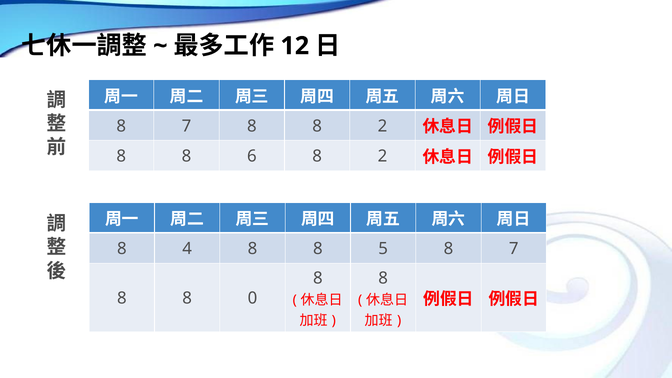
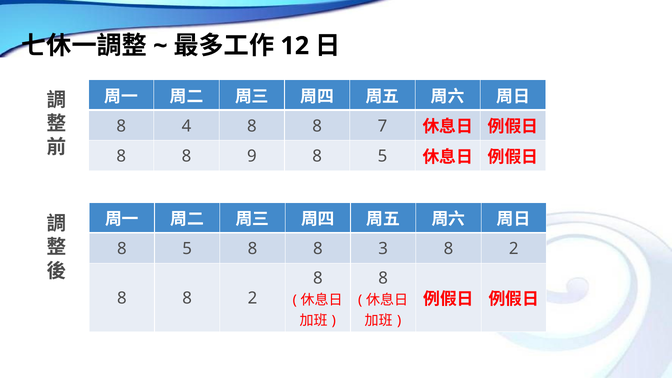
7 at (187, 126): 7 -> 4
8 8 2: 2 -> 7
6: 6 -> 9
2 at (382, 156): 2 -> 5
4 at (187, 249): 4 -> 5
5: 5 -> 3
7 at (514, 249): 7 -> 2
8 8 0: 0 -> 2
